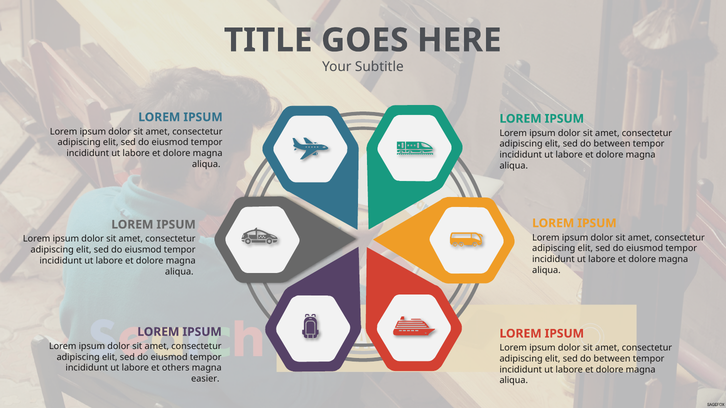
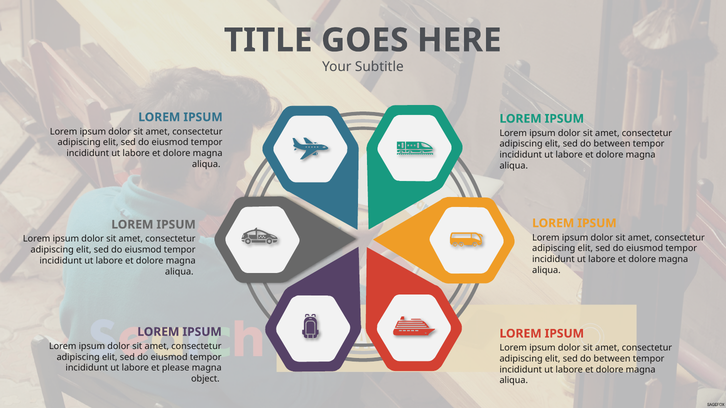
others: others -> please
easier: easier -> object
